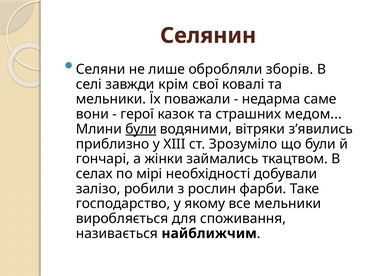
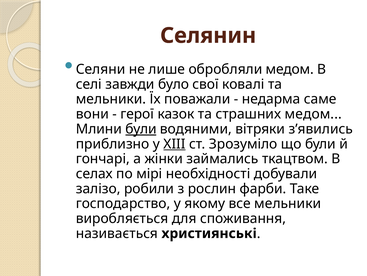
обробляли зборів: зборів -> медом
крім: крім -> було
XIII underline: none -> present
найближчим: найближчим -> християнські
